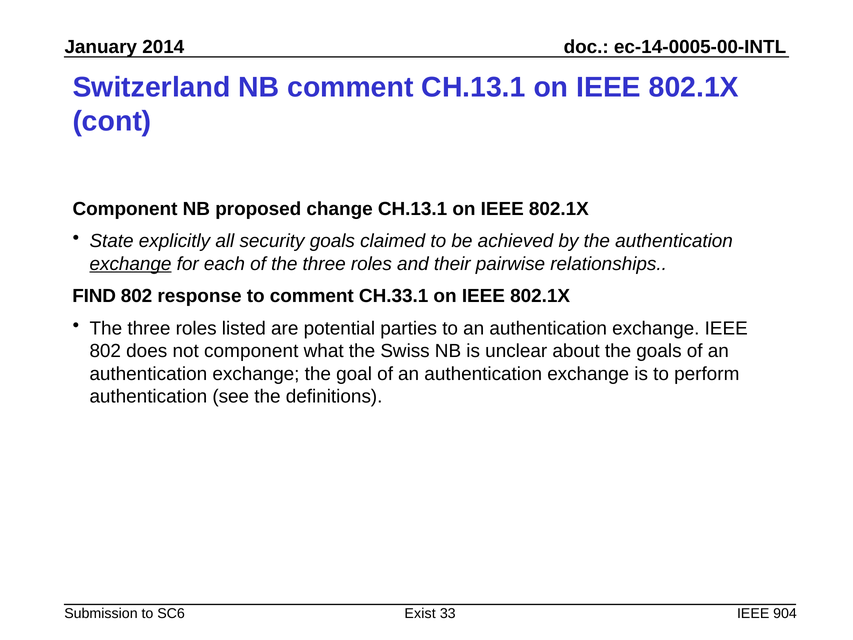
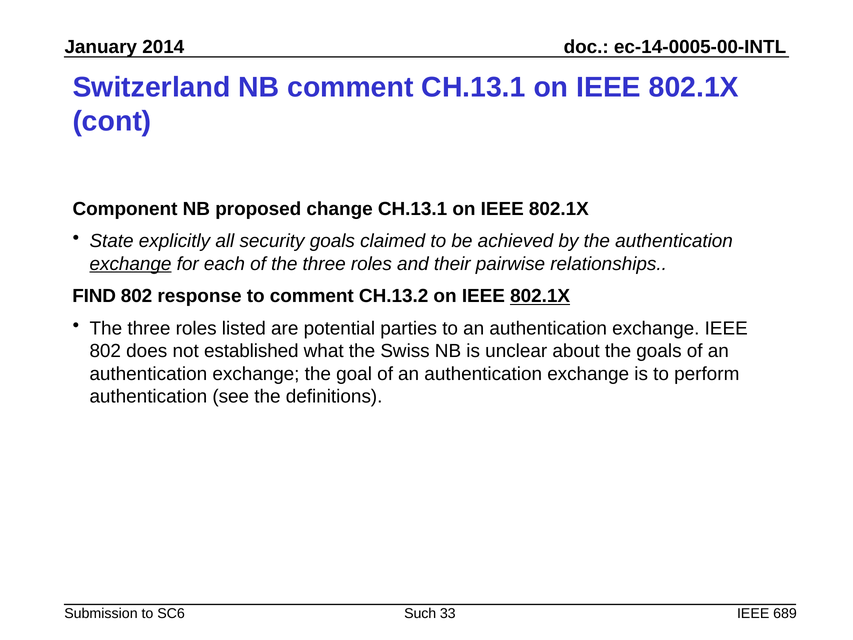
CH.33.1: CH.33.1 -> CH.13.2
802.1X at (540, 296) underline: none -> present
not component: component -> established
Exist: Exist -> Such
904: 904 -> 689
